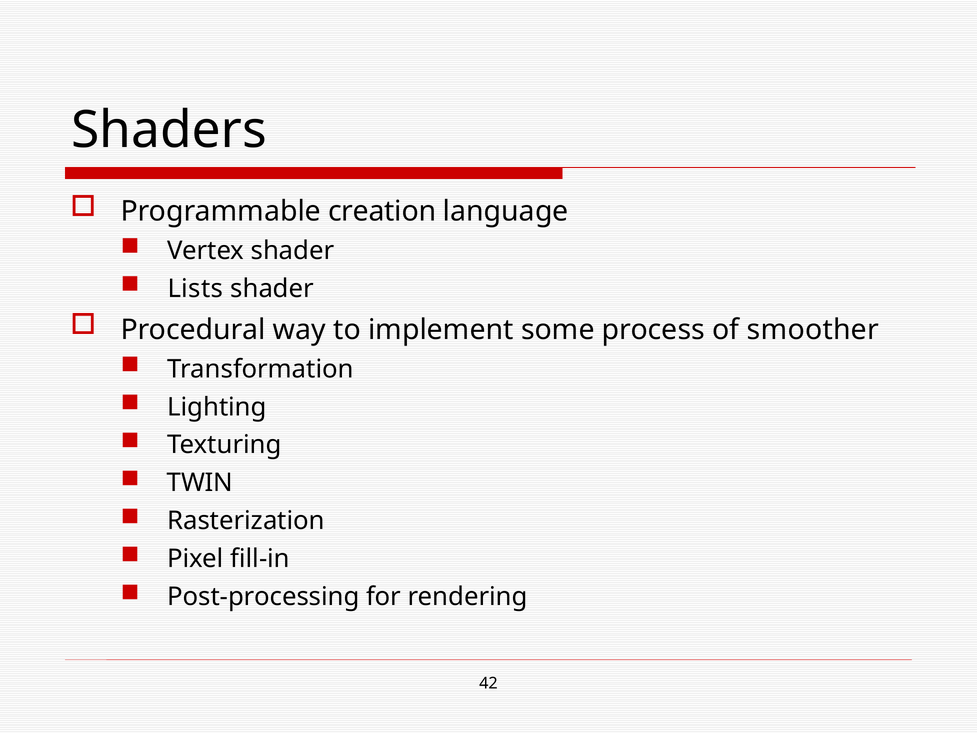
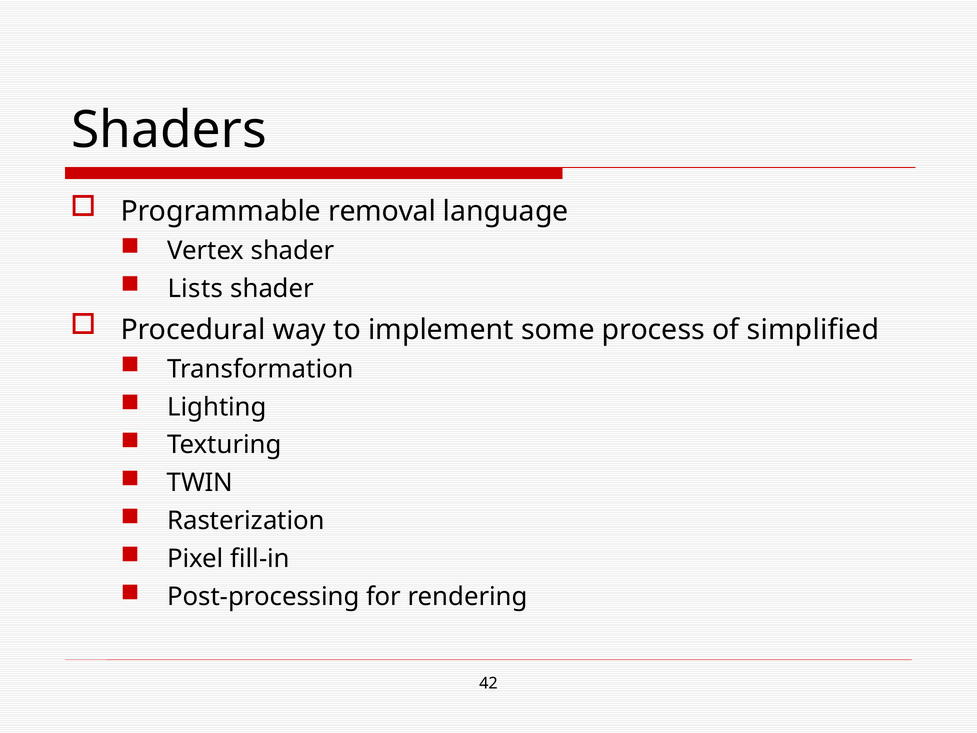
creation: creation -> removal
smoother: smoother -> simplified
